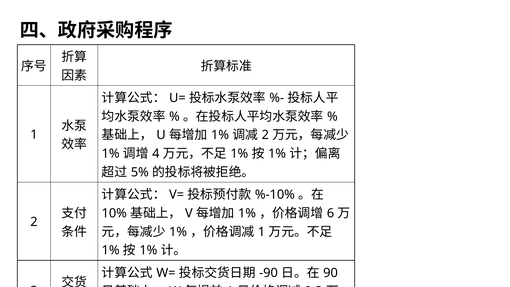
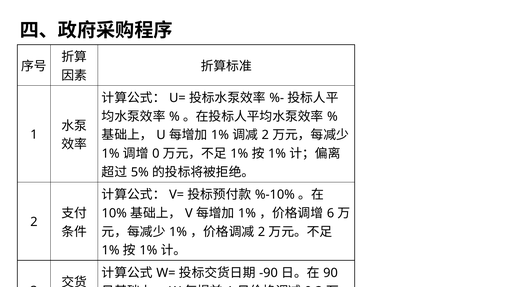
4: 4 -> 0
1 at (262, 232): 1 -> 2
